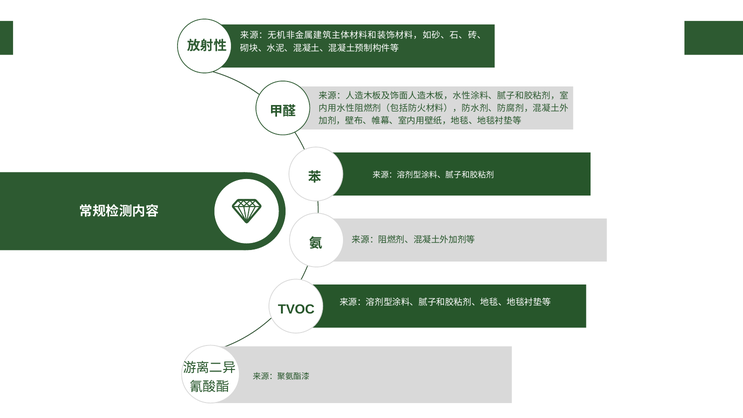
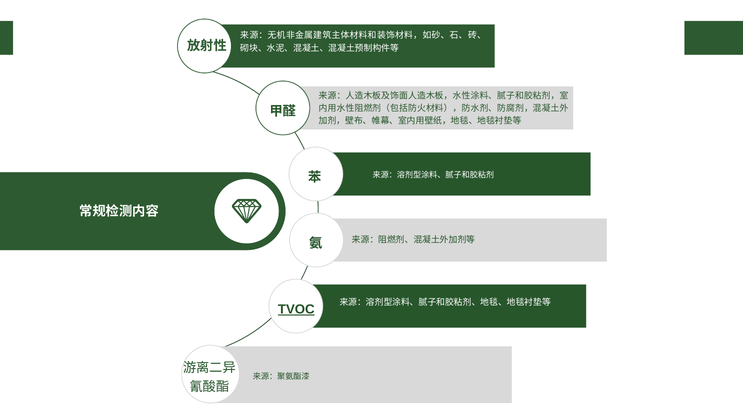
TVOC underline: none -> present
